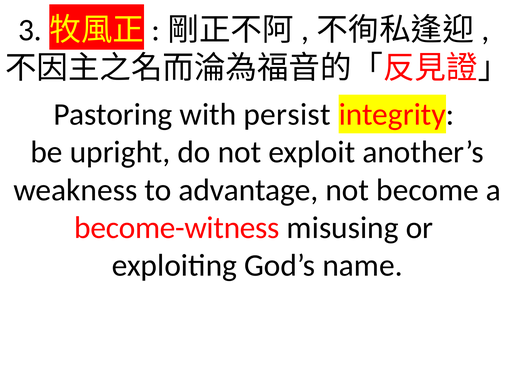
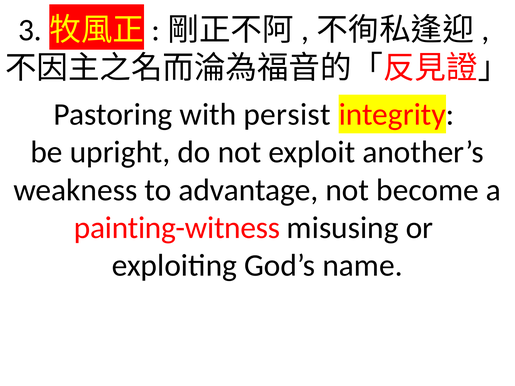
become-witness: become-witness -> painting-witness
